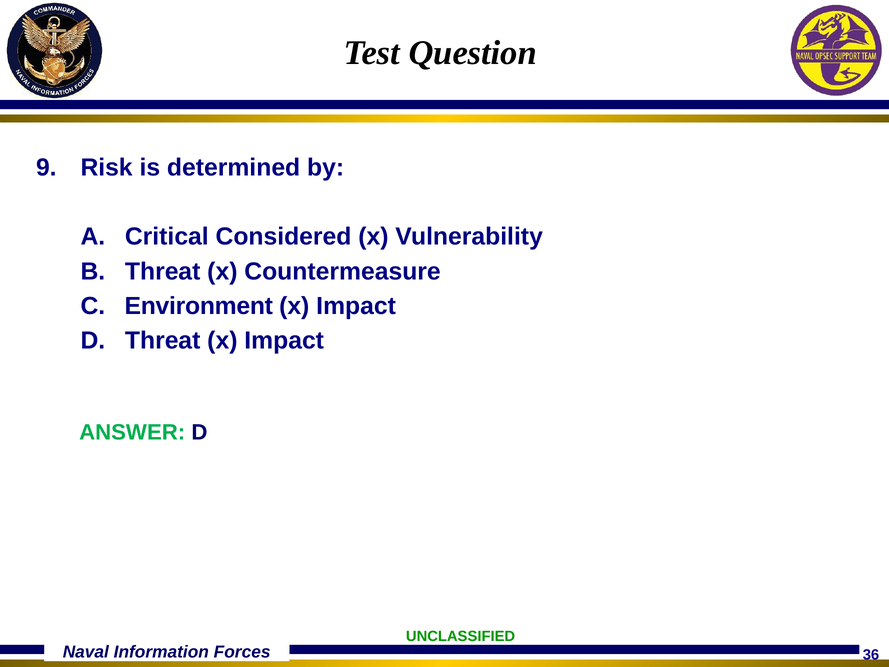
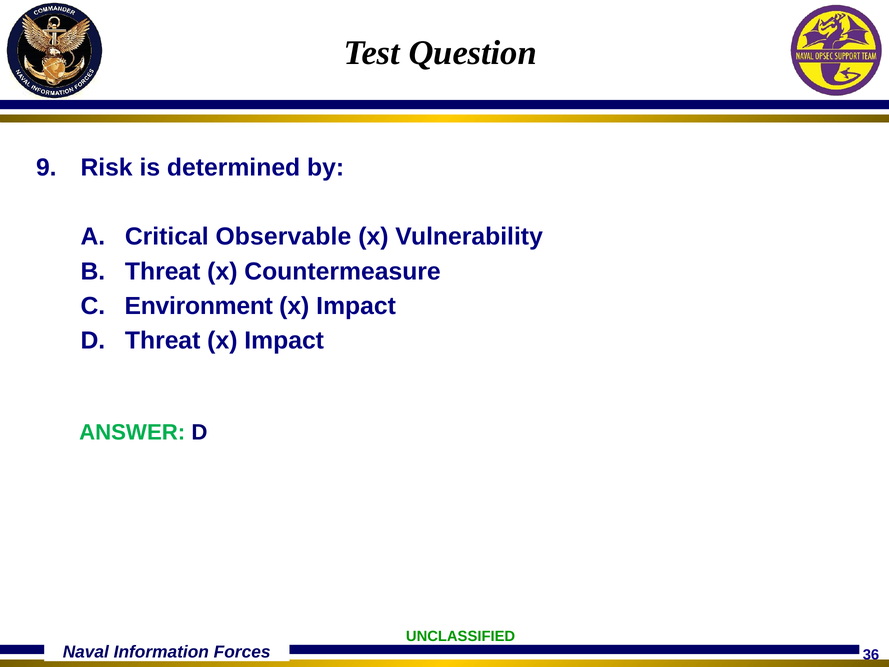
Considered: Considered -> Observable
